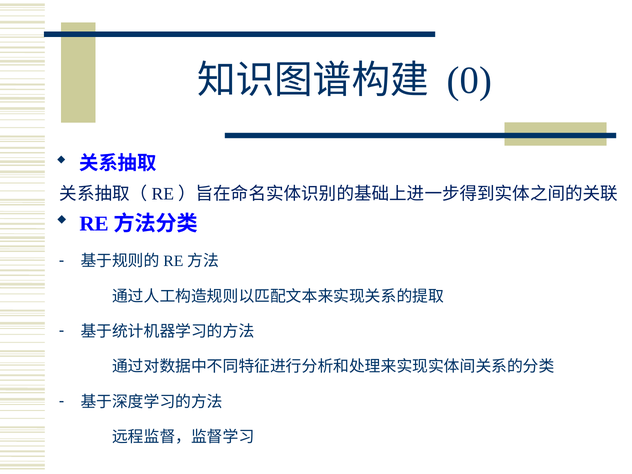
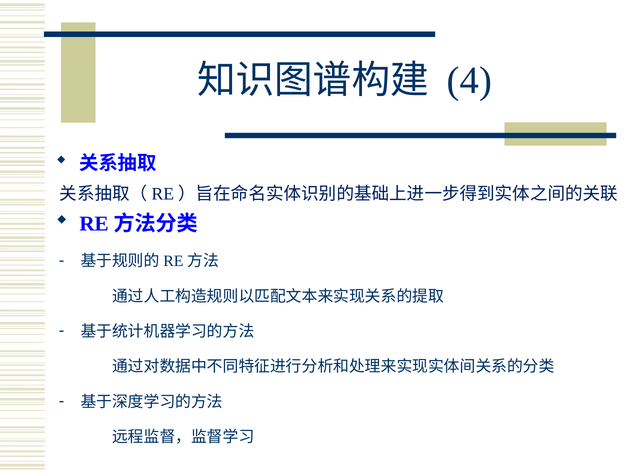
0: 0 -> 4
